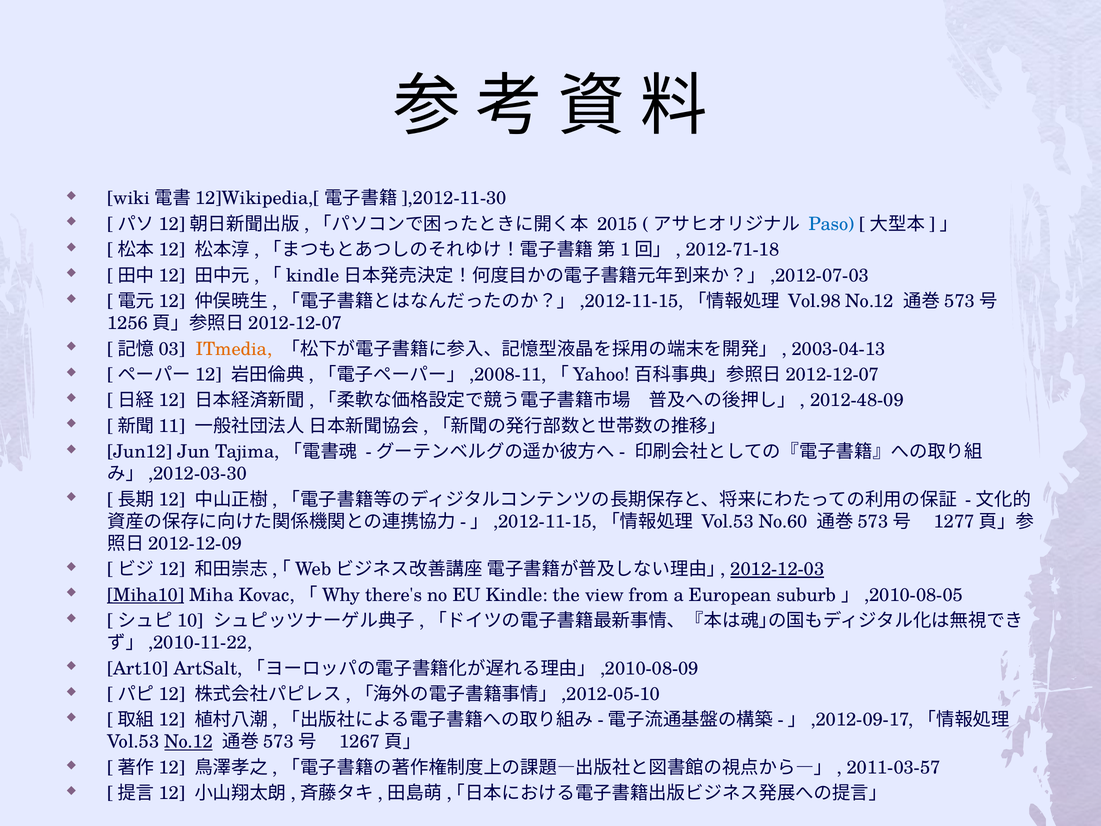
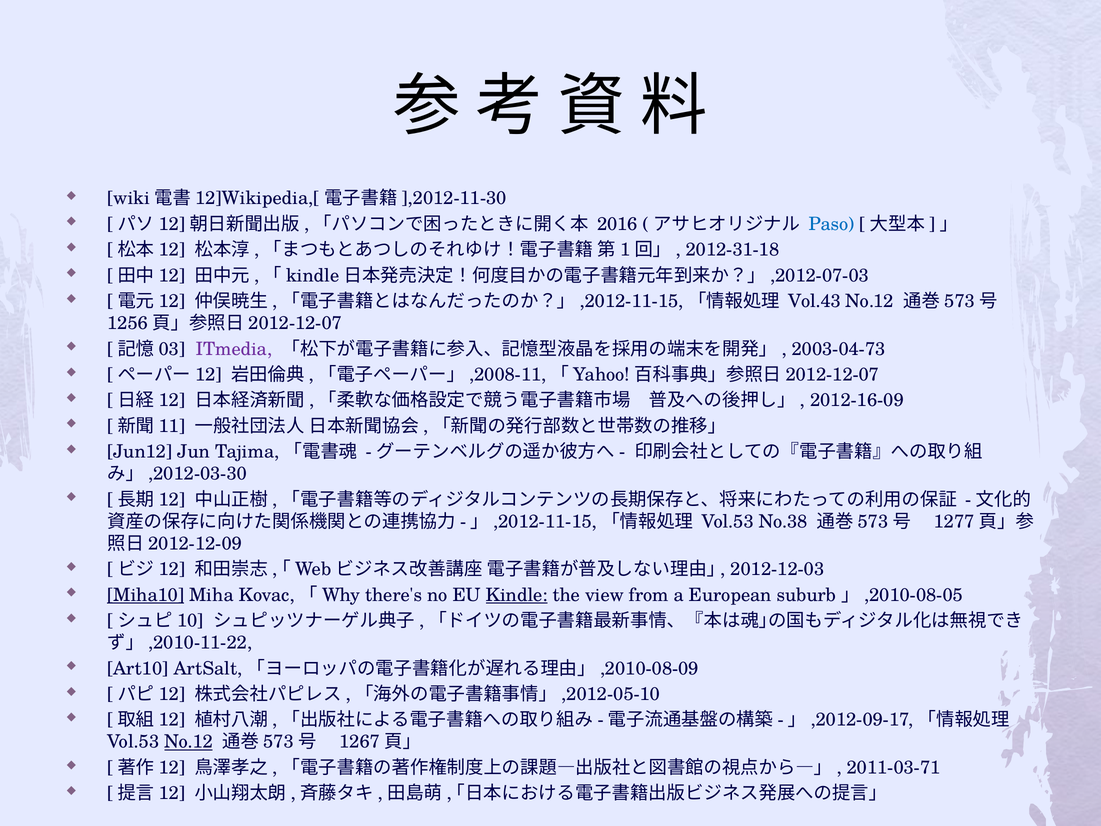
2015: 2015 -> 2016
2012-71-18: 2012-71-18 -> 2012-31-18
Vol.98: Vol.98 -> Vol.43
ITmedia colour: orange -> purple
2003-04-13: 2003-04-13 -> 2003-04-73
2012-48-09: 2012-48-09 -> 2012-16-09
No.60: No.60 -> No.38
2012-12-03 underline: present -> none
Kindle underline: none -> present
2011-03-57: 2011-03-57 -> 2011-03-71
